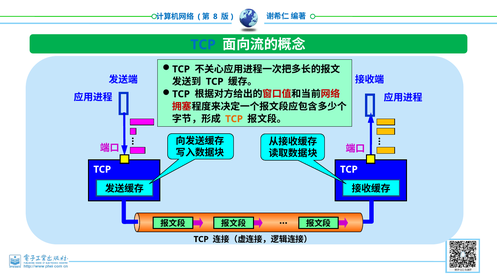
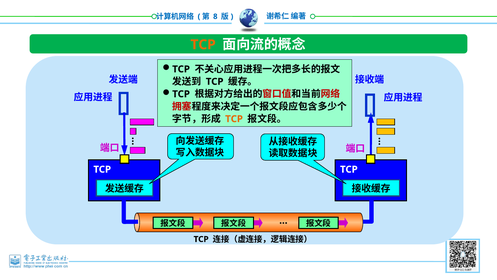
TCP at (203, 45) colour: blue -> orange
